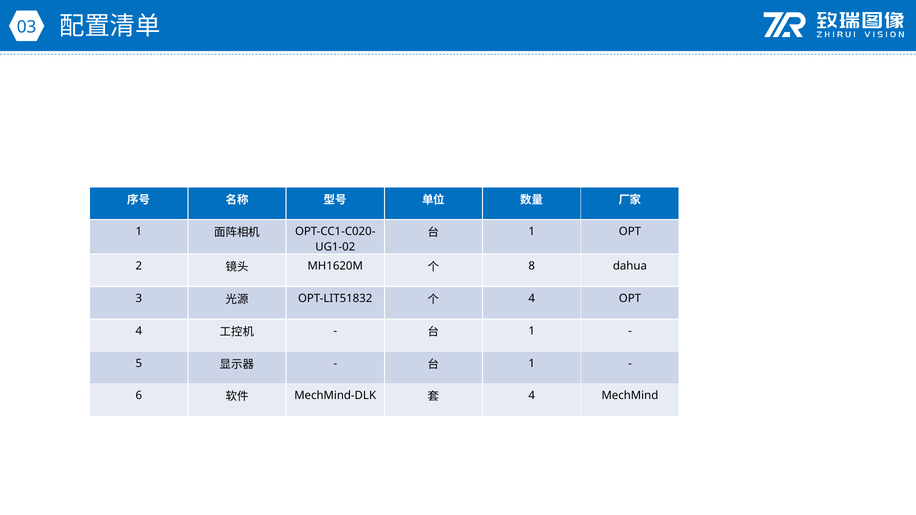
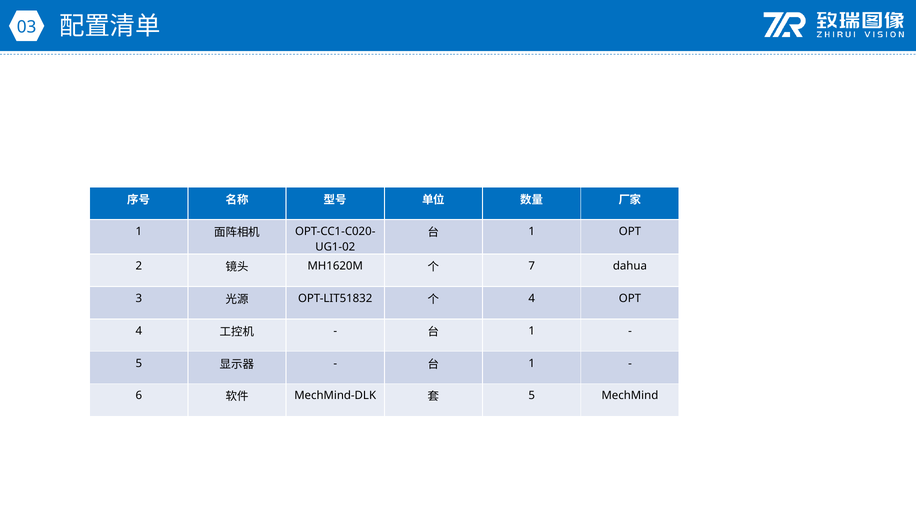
8: 8 -> 7
4 at (532, 396): 4 -> 5
